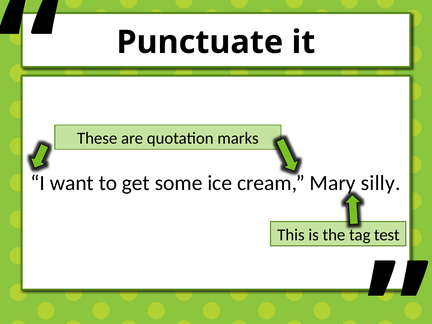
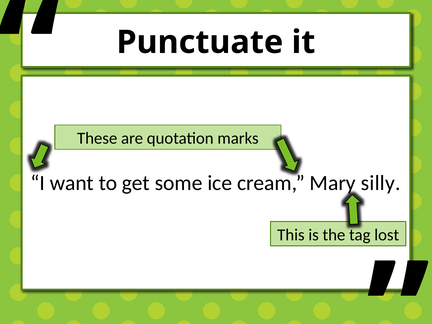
test: test -> lost
